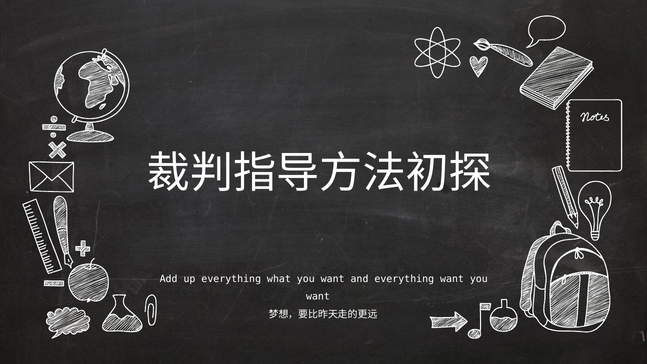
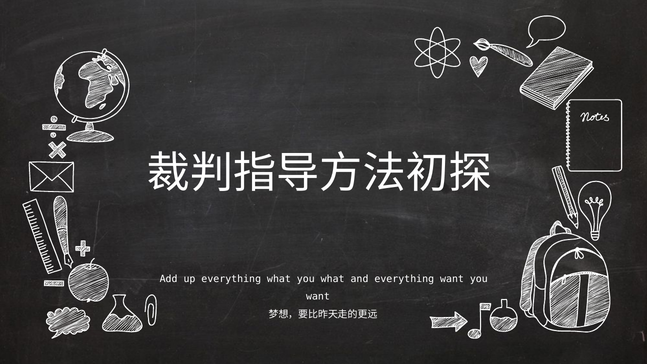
what you want: want -> what
